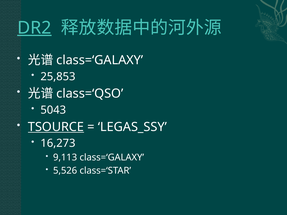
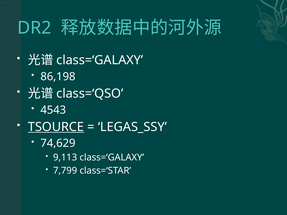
DR2 underline: present -> none
25,853: 25,853 -> 86,198
5043: 5043 -> 4543
16,273: 16,273 -> 74,629
5,526: 5,526 -> 7,799
